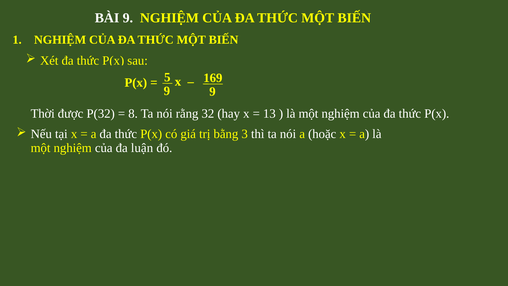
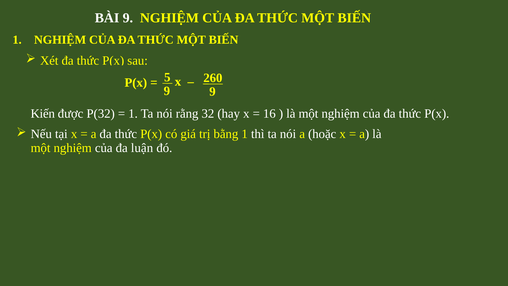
169: 169 -> 260
Thời at (43, 114): Thời -> Kiến
8 at (133, 114): 8 -> 1
13: 13 -> 16
bằng 3: 3 -> 1
